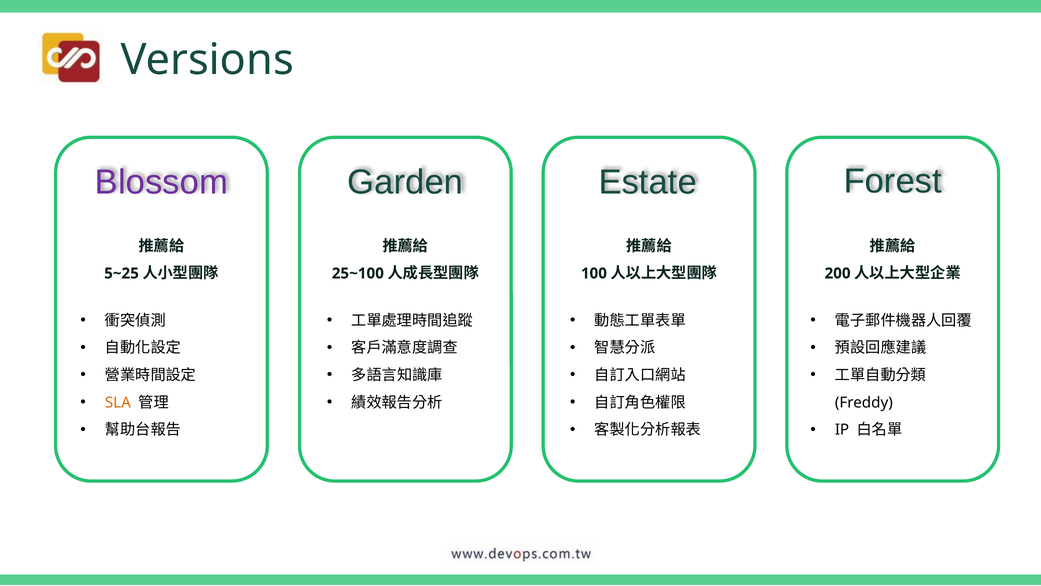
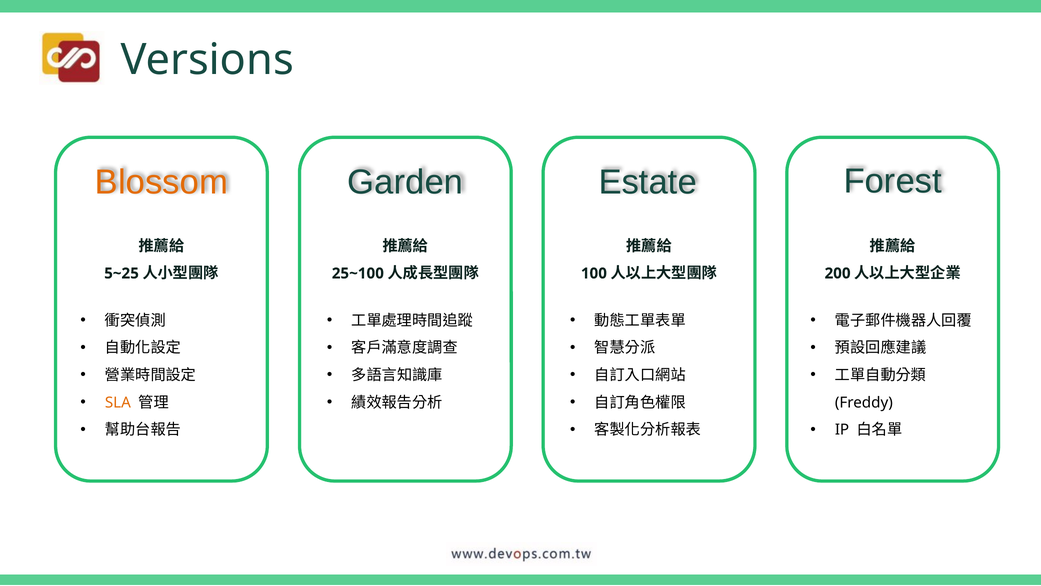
Blossom colour: purple -> orange
